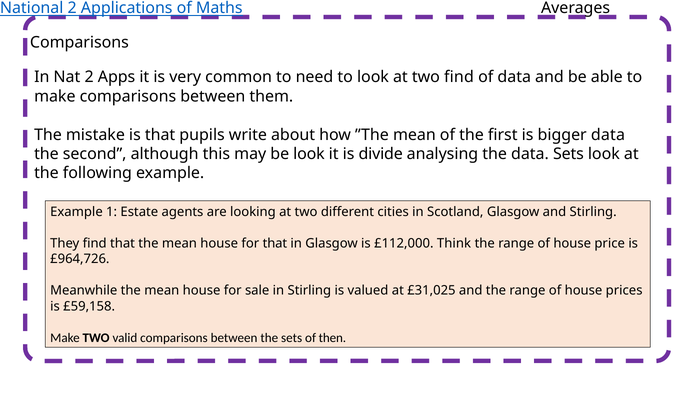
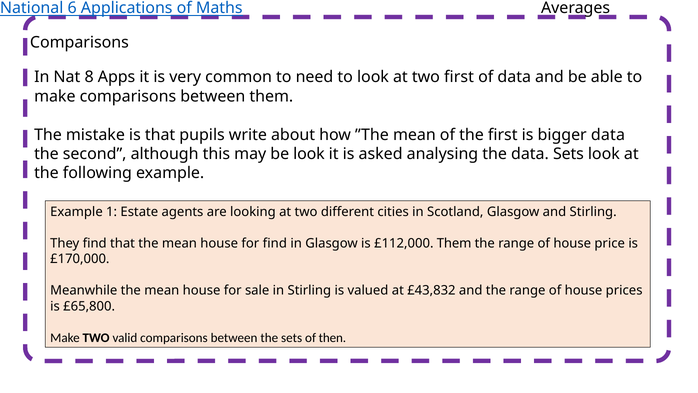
National 2: 2 -> 6
Nat 2: 2 -> 8
two find: find -> first
divide: divide -> asked
for that: that -> find
£112,000 Think: Think -> Them
£964,726: £964,726 -> £170,000
£31,025: £31,025 -> £43,832
£59,158: £59,158 -> £65,800
